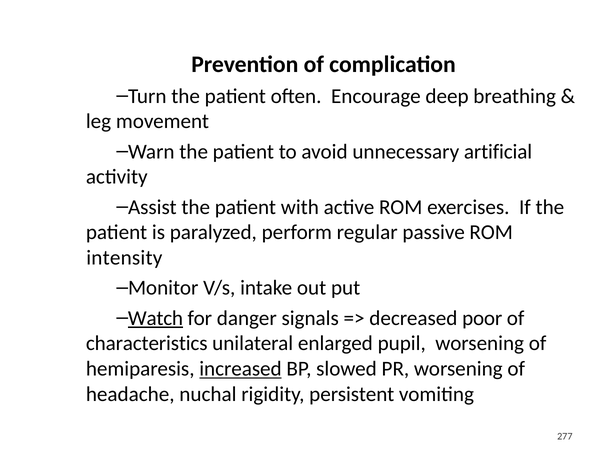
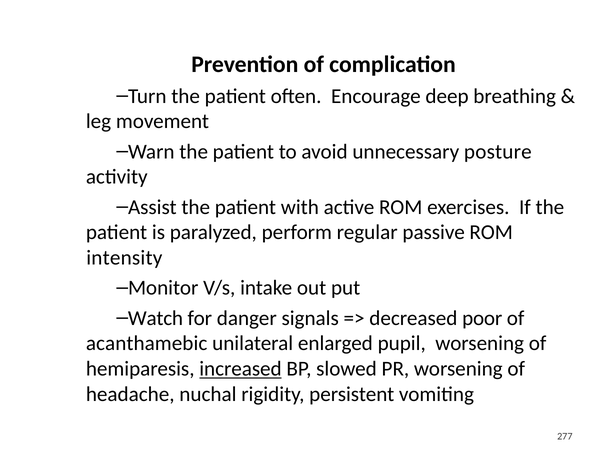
artificial: artificial -> posture
Watch underline: present -> none
characteristics: characteristics -> acanthamebic
